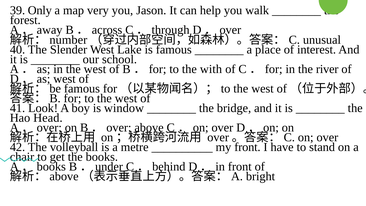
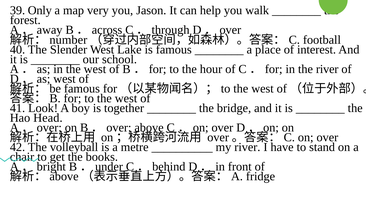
unusual: unusual -> football
with: with -> hour
window: window -> together
my front: front -> river
books at (51, 167): books -> bright
bright: bright -> fridge
